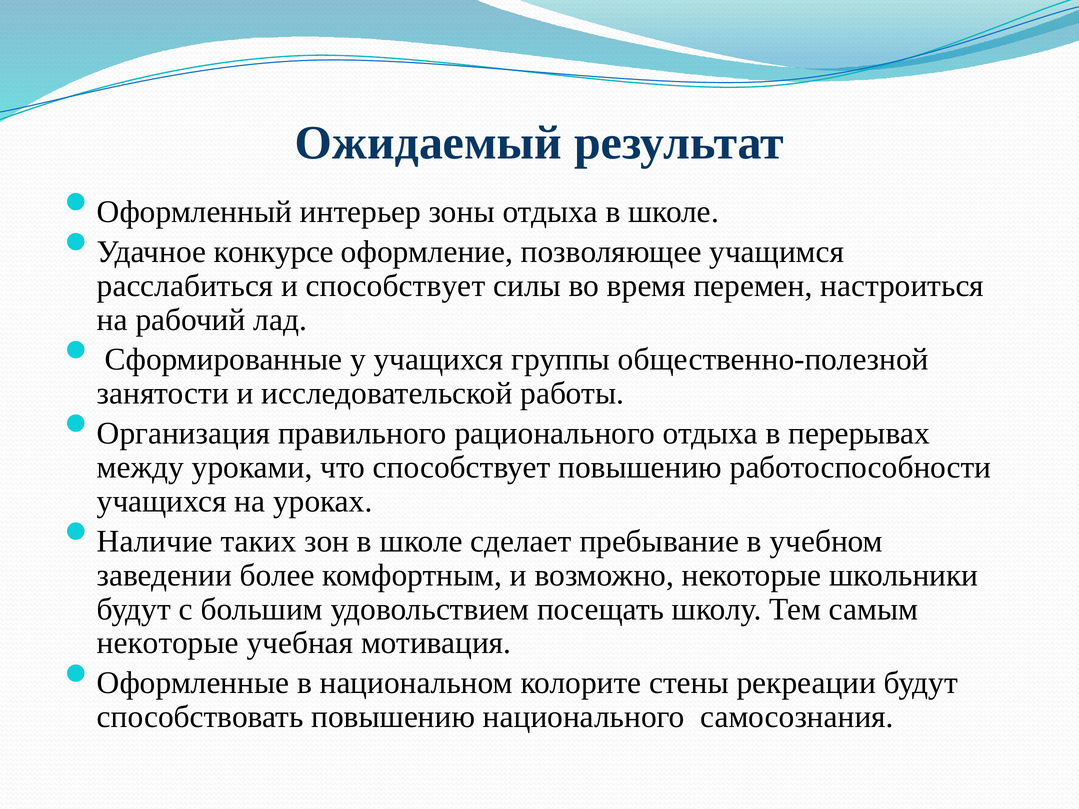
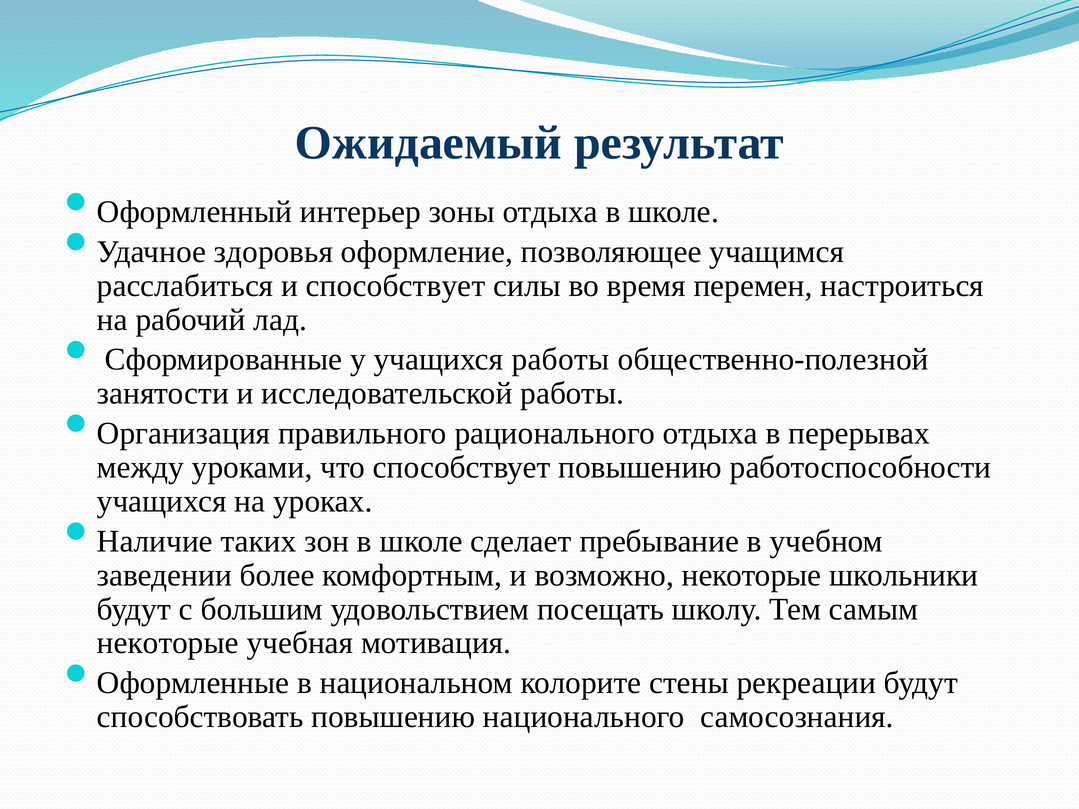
конкурсе: конкурсе -> здоровья
учащихся группы: группы -> работы
